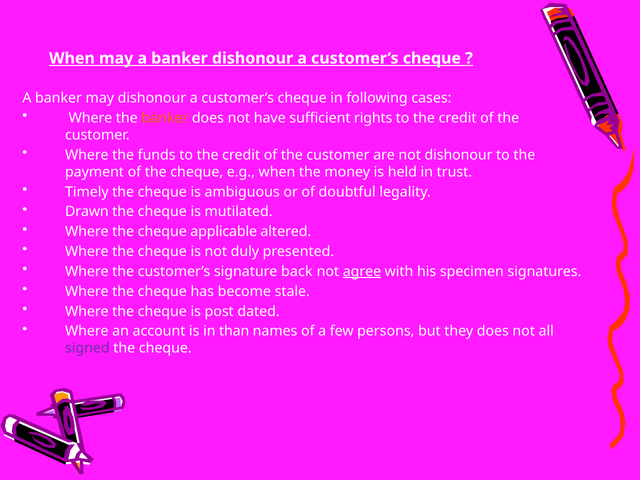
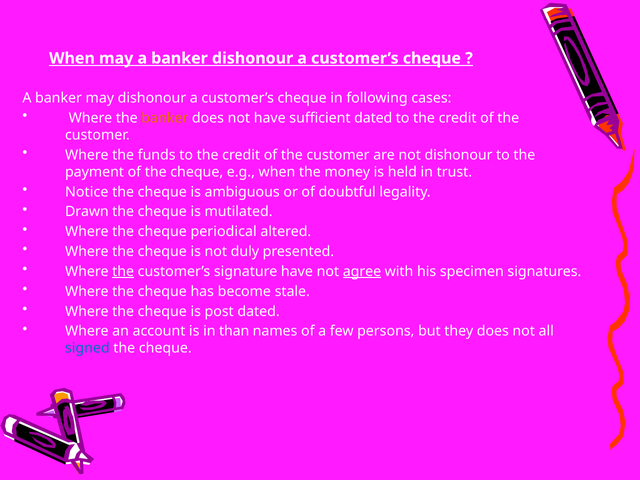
sufficient rights: rights -> dated
Timely: Timely -> Notice
applicable: applicable -> periodical
the at (123, 272) underline: none -> present
signature back: back -> have
signed colour: purple -> blue
